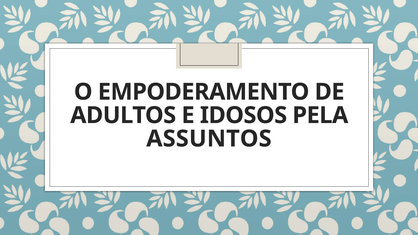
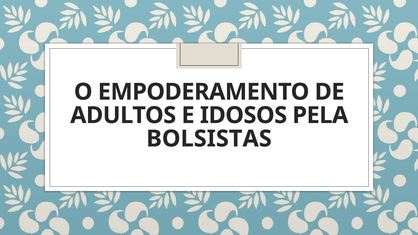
ASSUNTOS: ASSUNTOS -> BOLSISTAS
